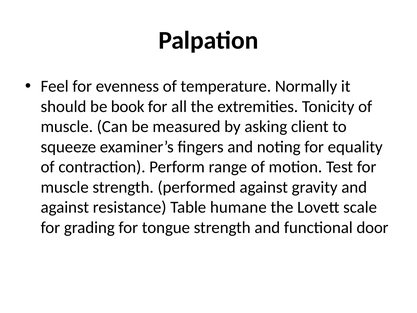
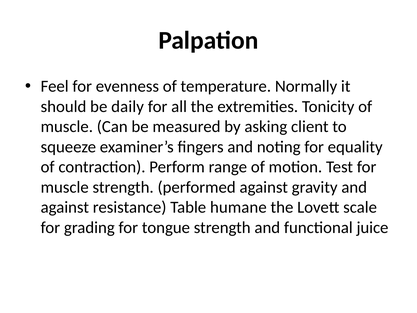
book: book -> daily
door: door -> juice
